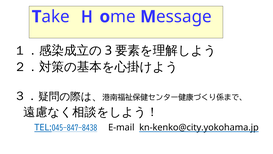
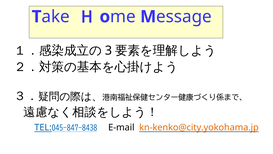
kn-kenko@city.yokohama.jp colour: black -> orange
